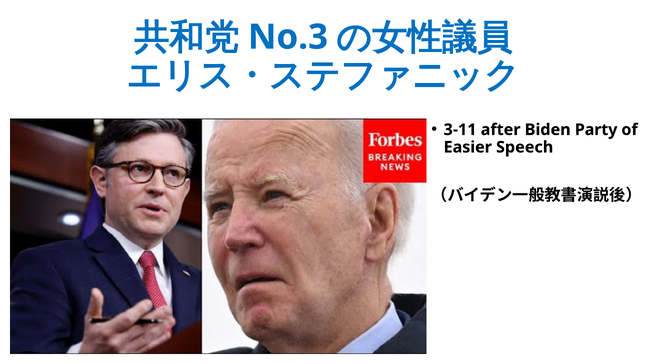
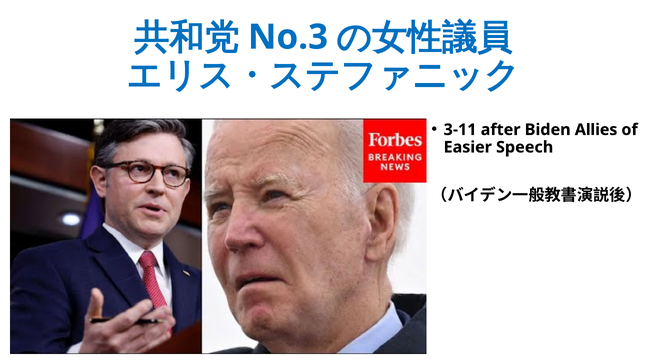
Party: Party -> Allies
